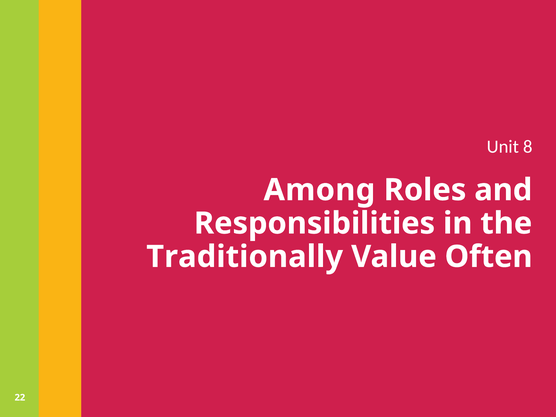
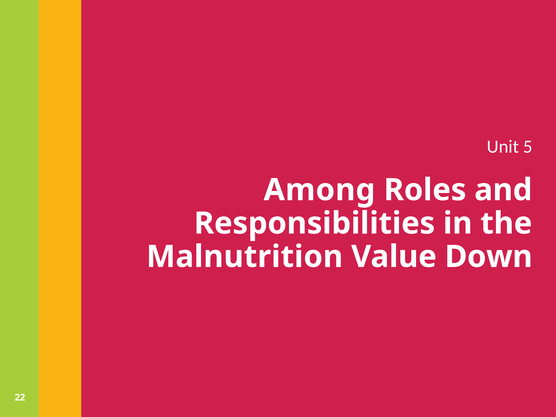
8: 8 -> 5
Traditionally: Traditionally -> Malnutrition
Often: Often -> Down
